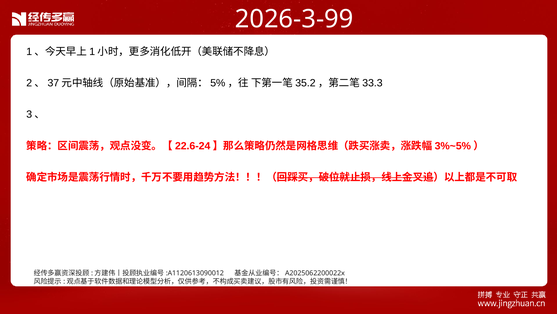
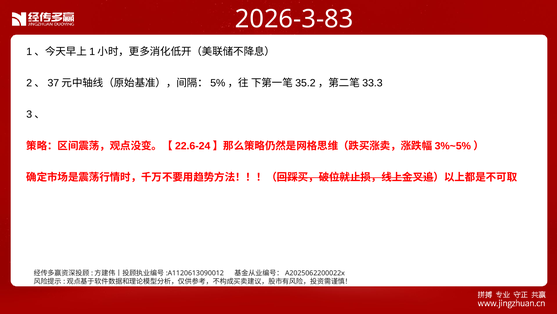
2026-3-99: 2026-3-99 -> 2026-3-83
